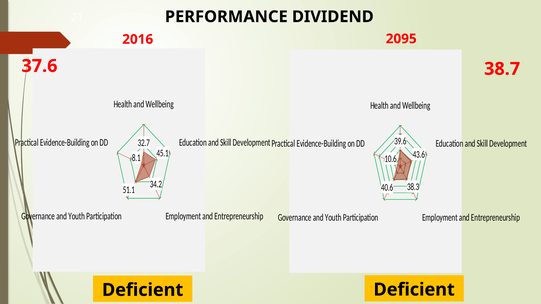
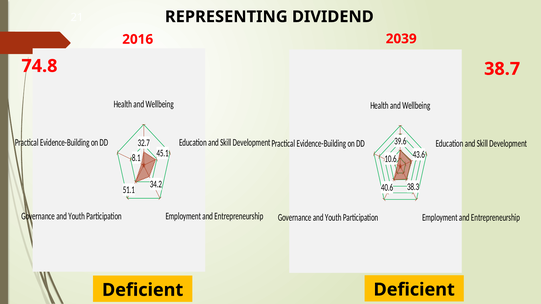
PERFORMANCE: PERFORMANCE -> REPRESENTING
2095: 2095 -> 2039
37.6: 37.6 -> 74.8
